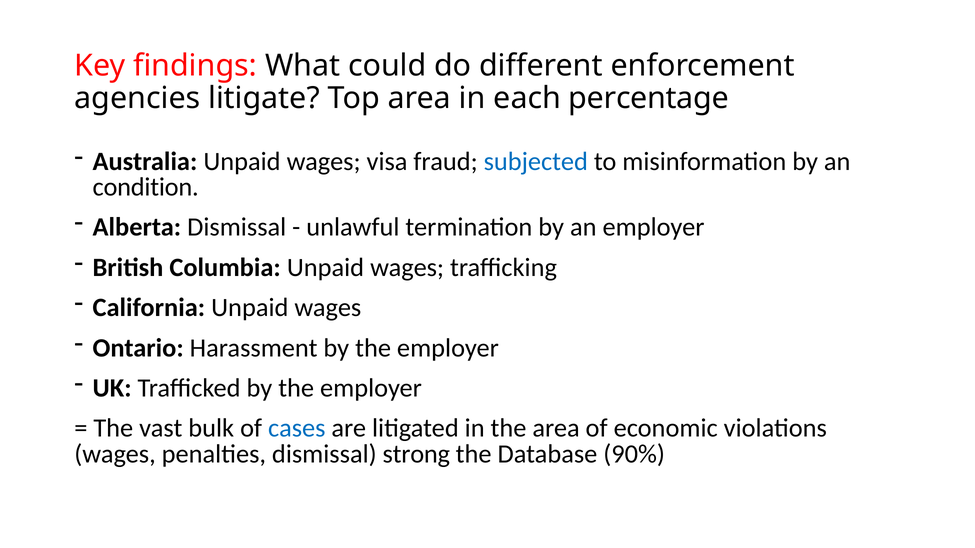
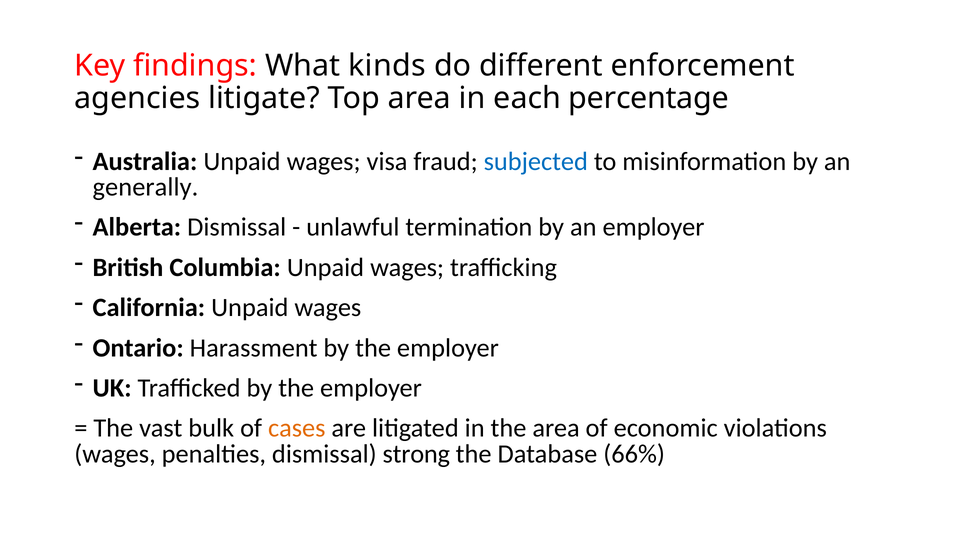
could: could -> kinds
condition: condition -> generally
cases colour: blue -> orange
90%: 90% -> 66%
